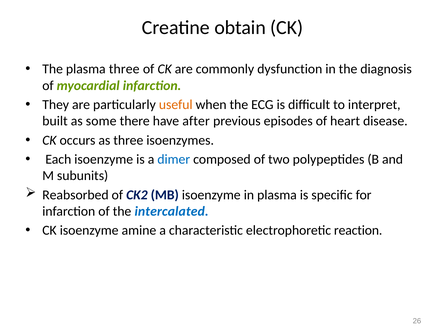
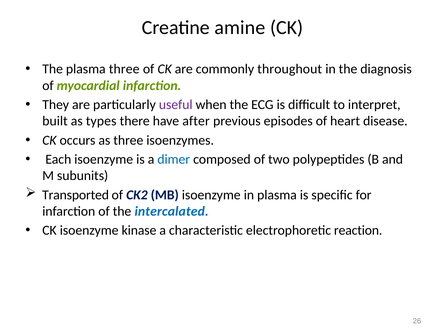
obtain: obtain -> amine
dysfunction: dysfunction -> throughout
useful colour: orange -> purple
some: some -> types
Reabsorbed: Reabsorbed -> Transported
amine: amine -> kinase
